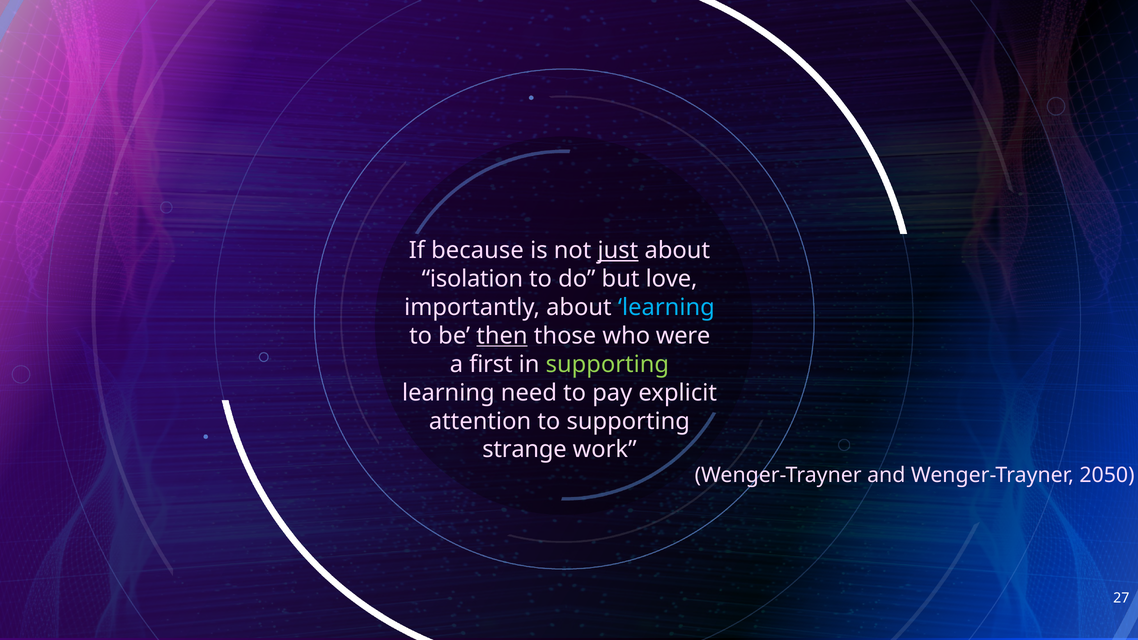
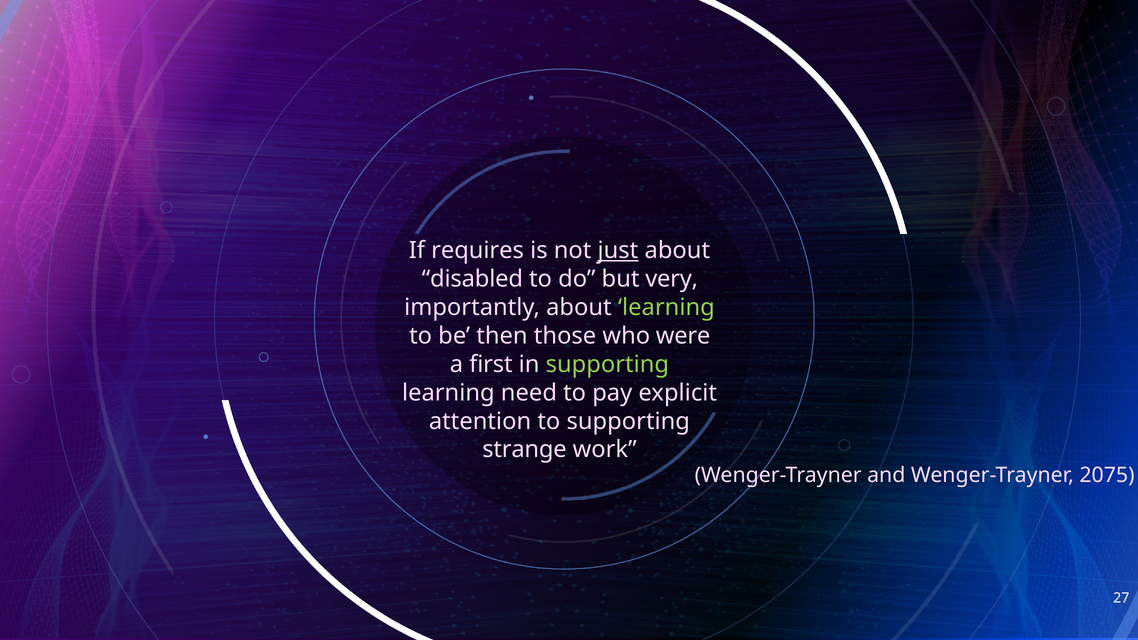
because: because -> requires
isolation: isolation -> disabled
love: love -> very
learning at (666, 307) colour: light blue -> light green
then underline: present -> none
2050: 2050 -> 2075
